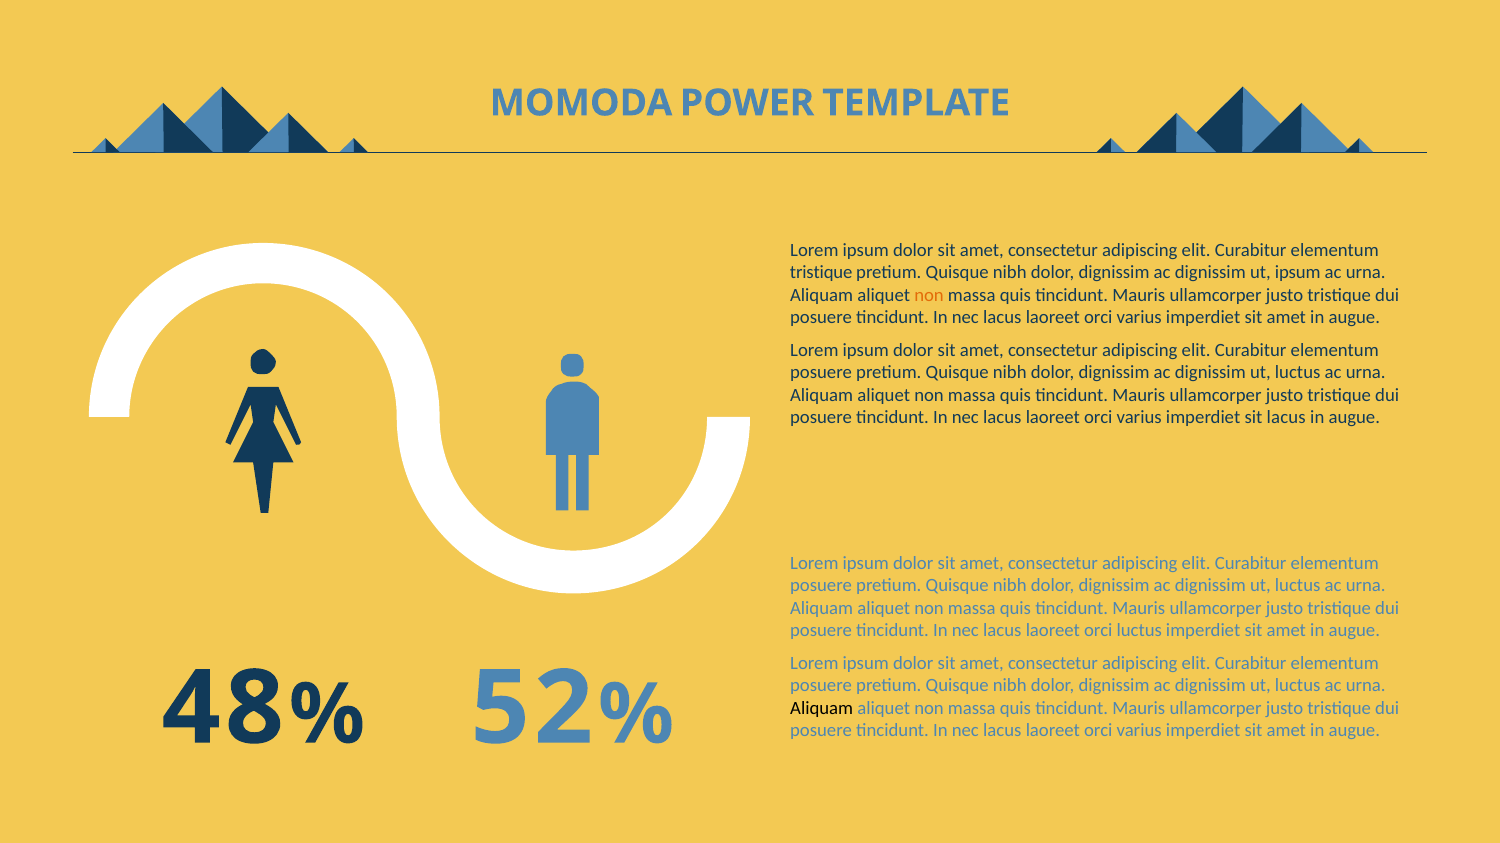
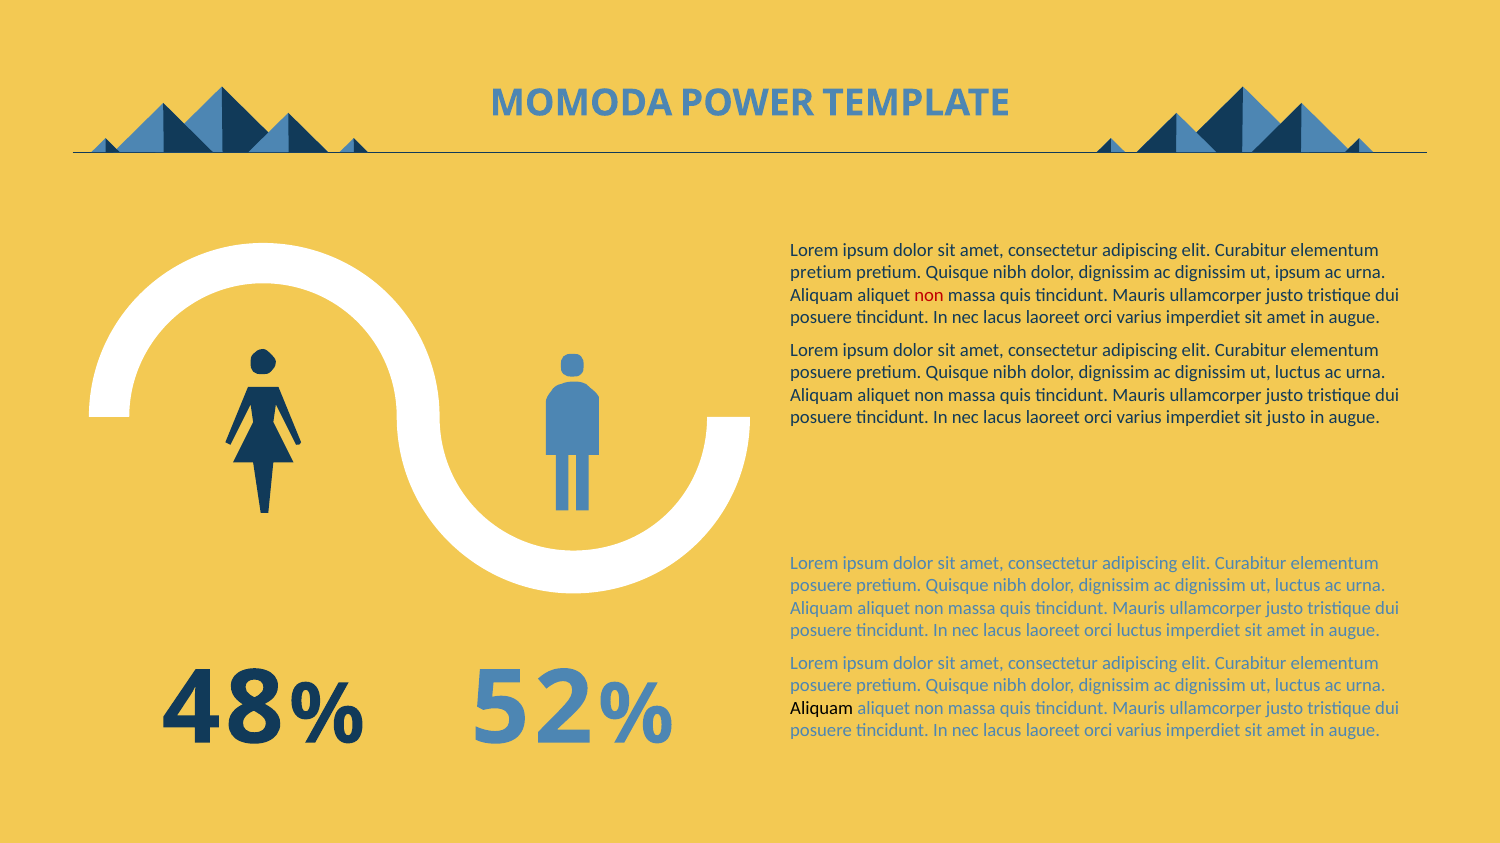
tristique at (821, 273): tristique -> pretium
non at (929, 295) colour: orange -> red
sit lacus: lacus -> justo
